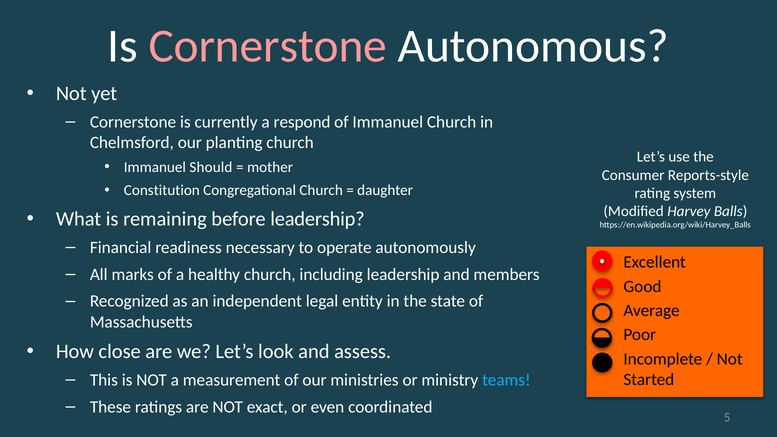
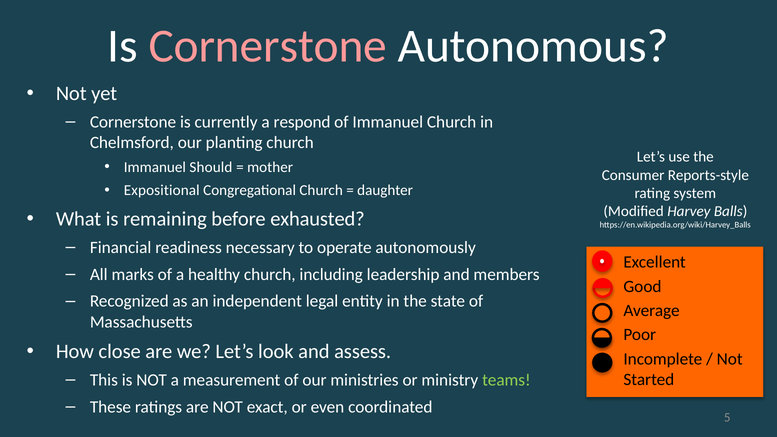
Constitution: Constitution -> Expositional
before leadership: leadership -> exhausted
teams colour: light blue -> light green
